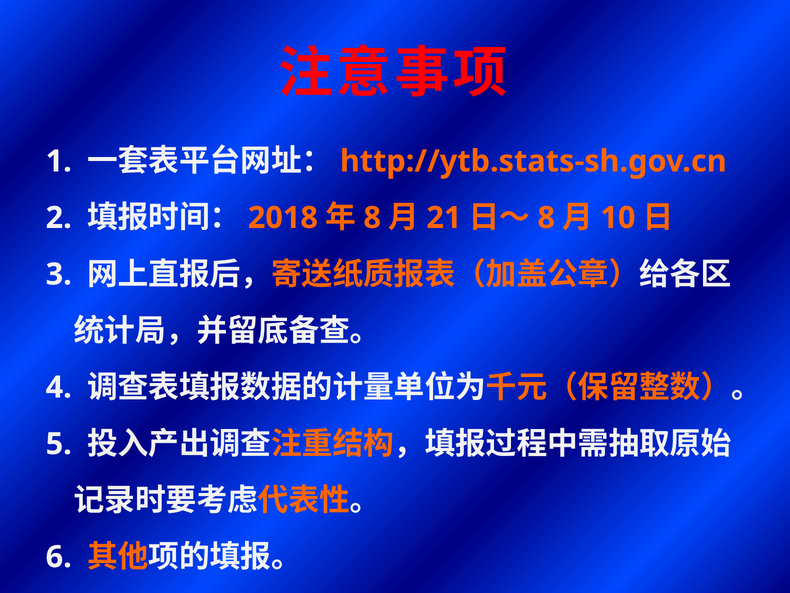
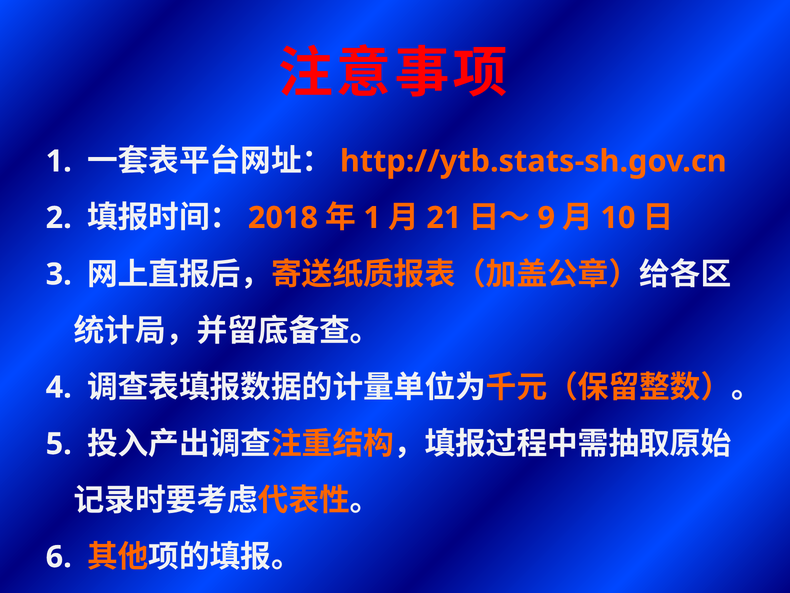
8 at (372, 218): 8 -> 1
8 at (546, 218): 8 -> 9
